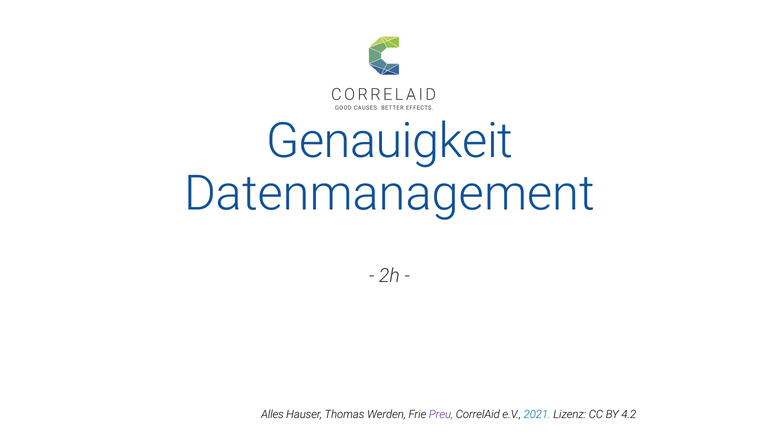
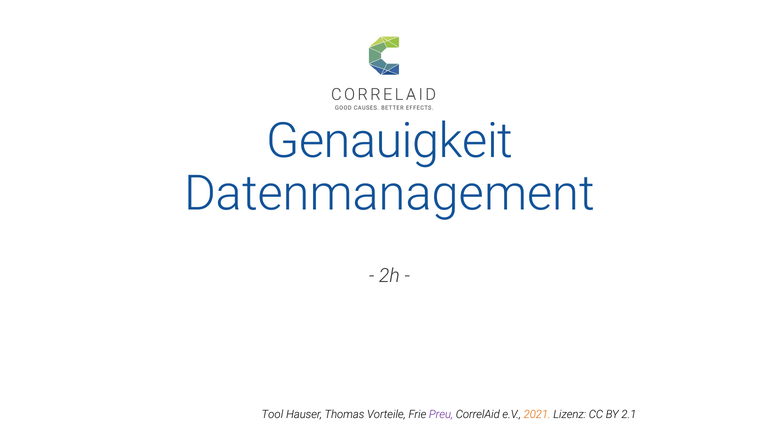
Alles: Alles -> Tool
Werden: Werden -> Vorteile
2021 colour: blue -> orange
4.2: 4.2 -> 2.1
